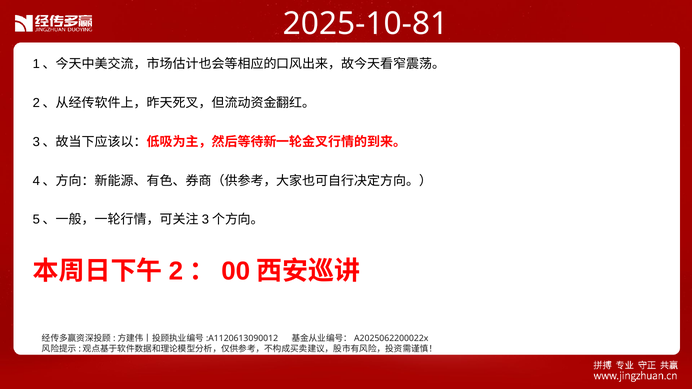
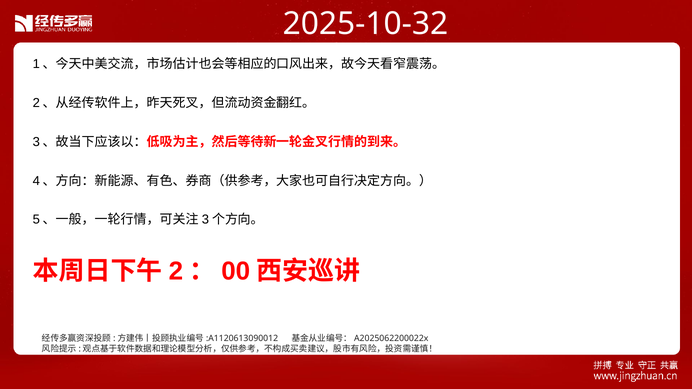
2025-10-81: 2025-10-81 -> 2025-10-32
